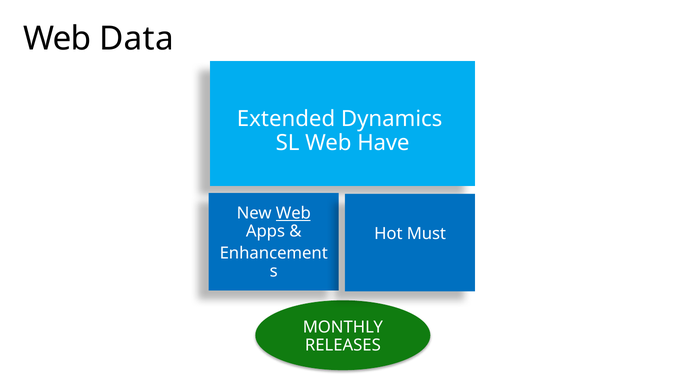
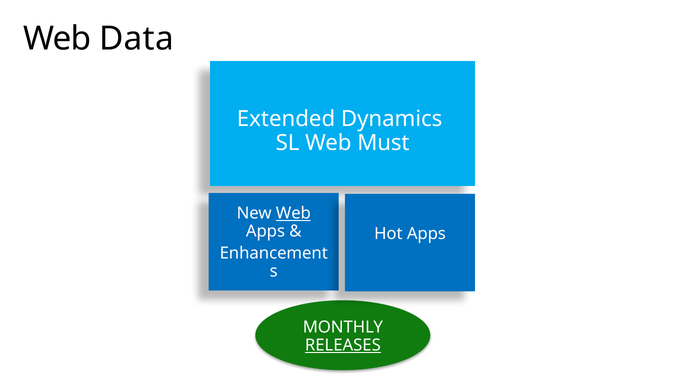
Have: Have -> Must
Hot Must: Must -> Apps
RELEASES underline: none -> present
